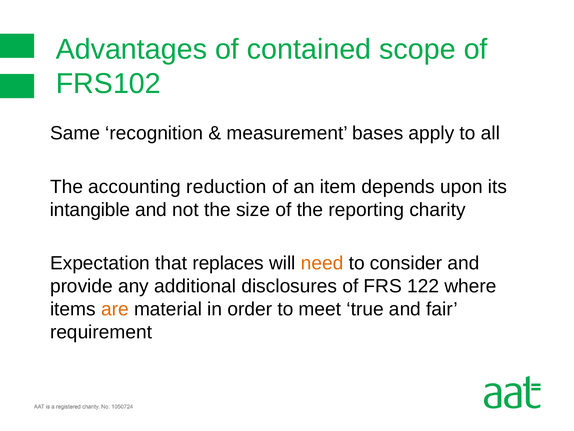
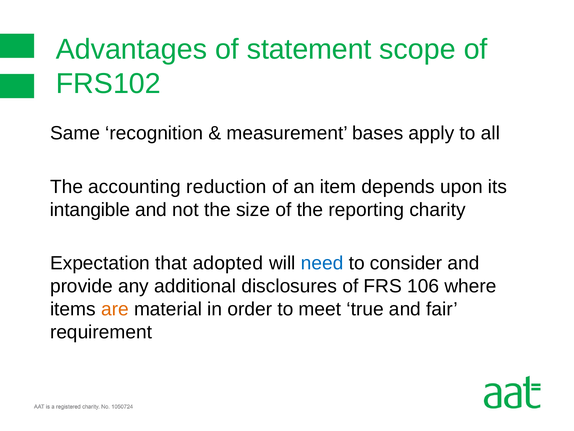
contained: contained -> statement
replaces: replaces -> adopted
need colour: orange -> blue
122: 122 -> 106
